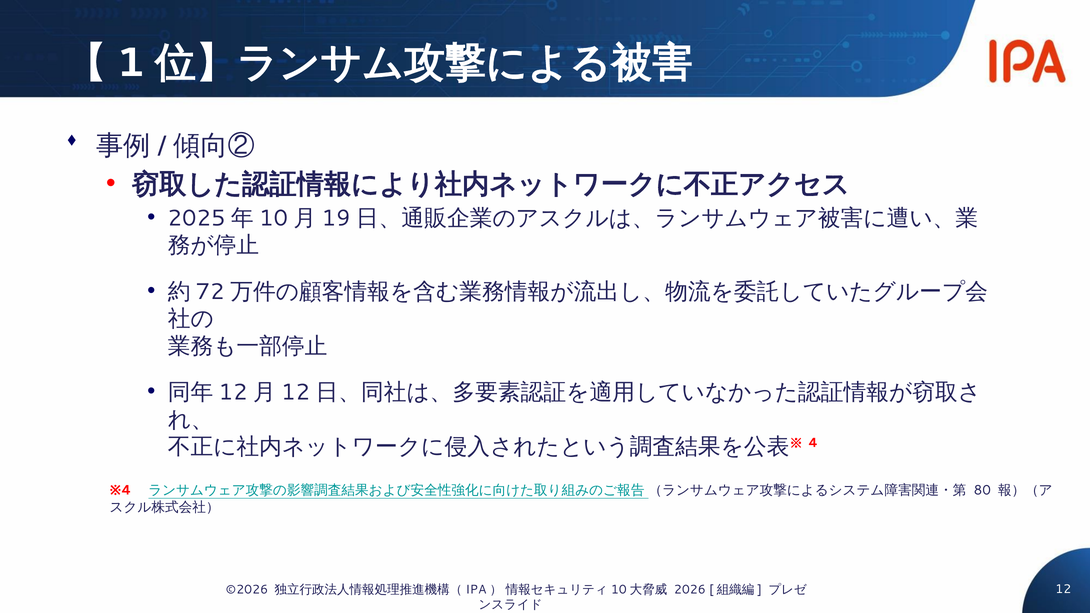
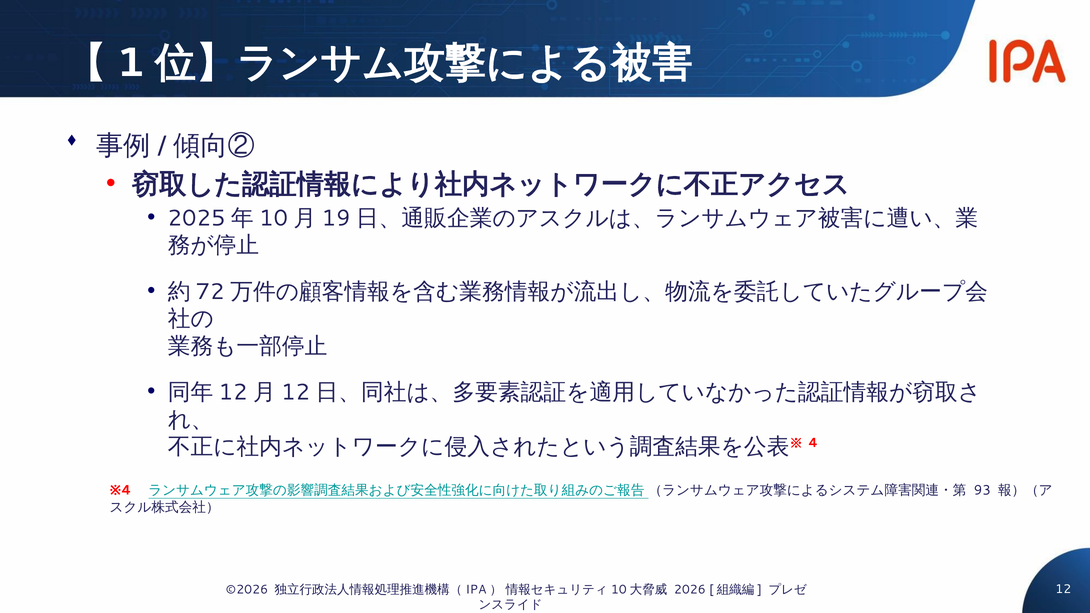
80: 80 -> 93
